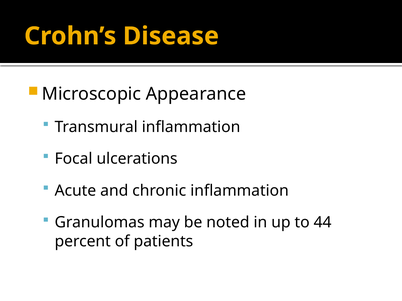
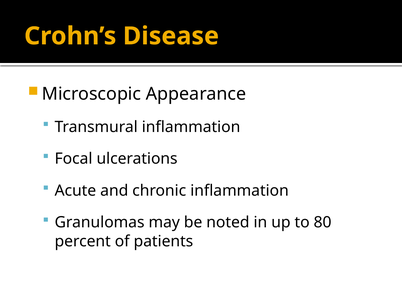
44: 44 -> 80
